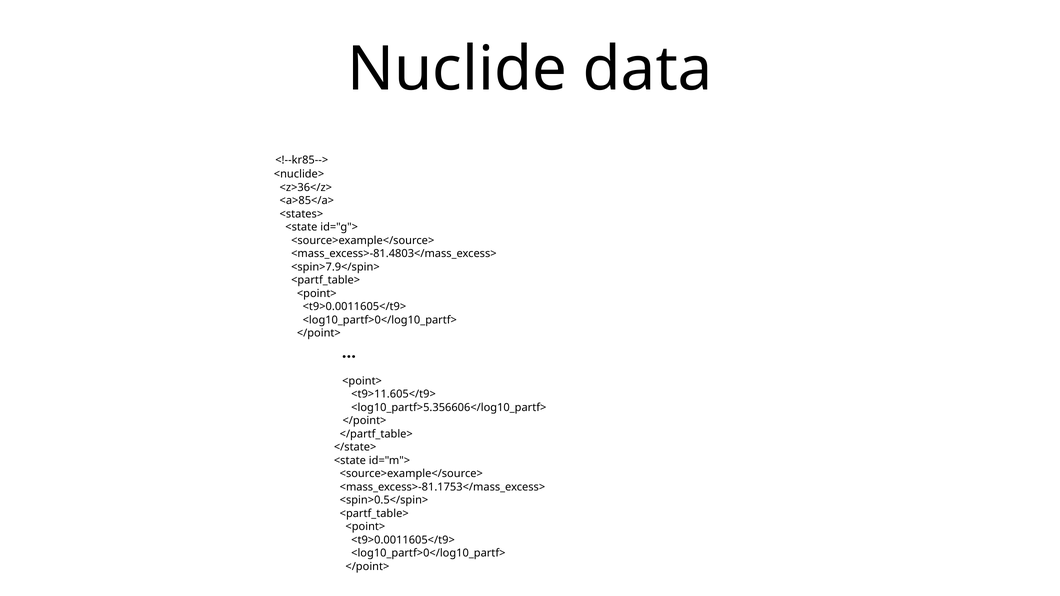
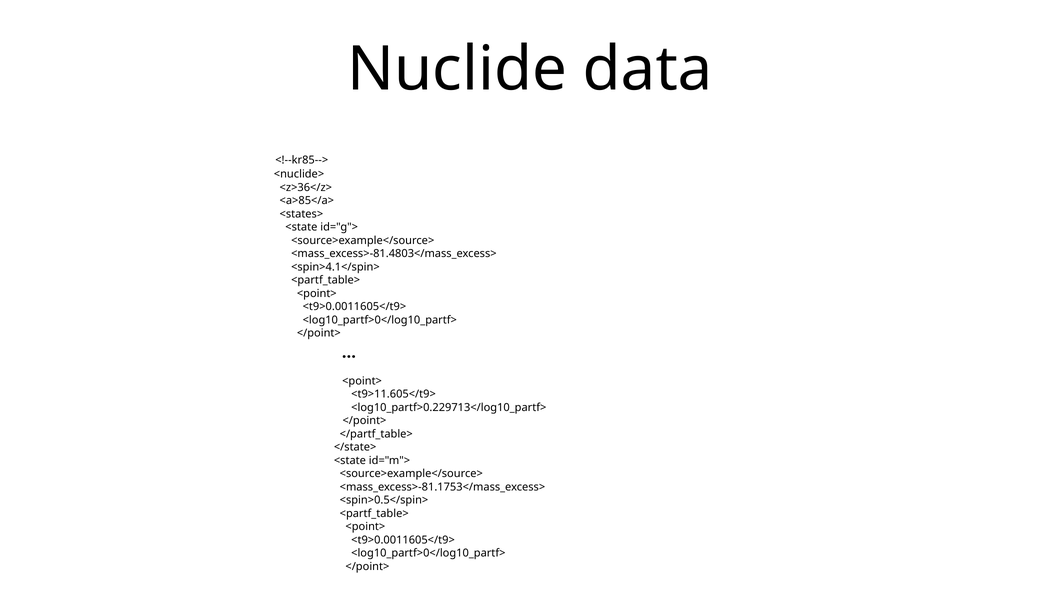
<spin>7.9</spin>: <spin>7.9</spin> -> <spin>4.1</spin>
<log10_partf>5.356606</log10_partf>: <log10_partf>5.356606</log10_partf> -> <log10_partf>0.229713</log10_partf>
